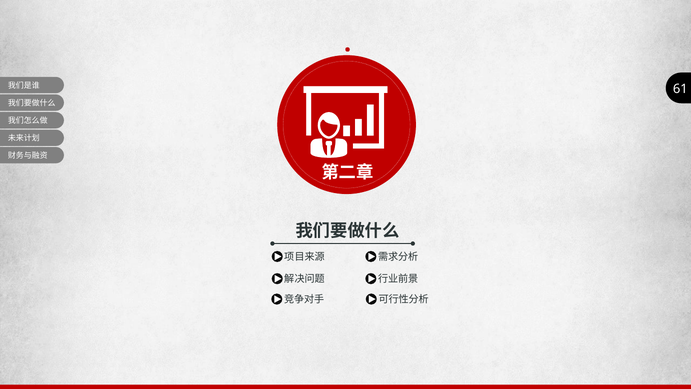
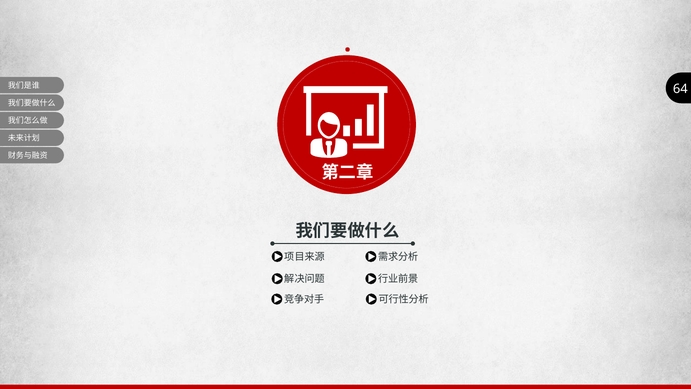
61: 61 -> 64
